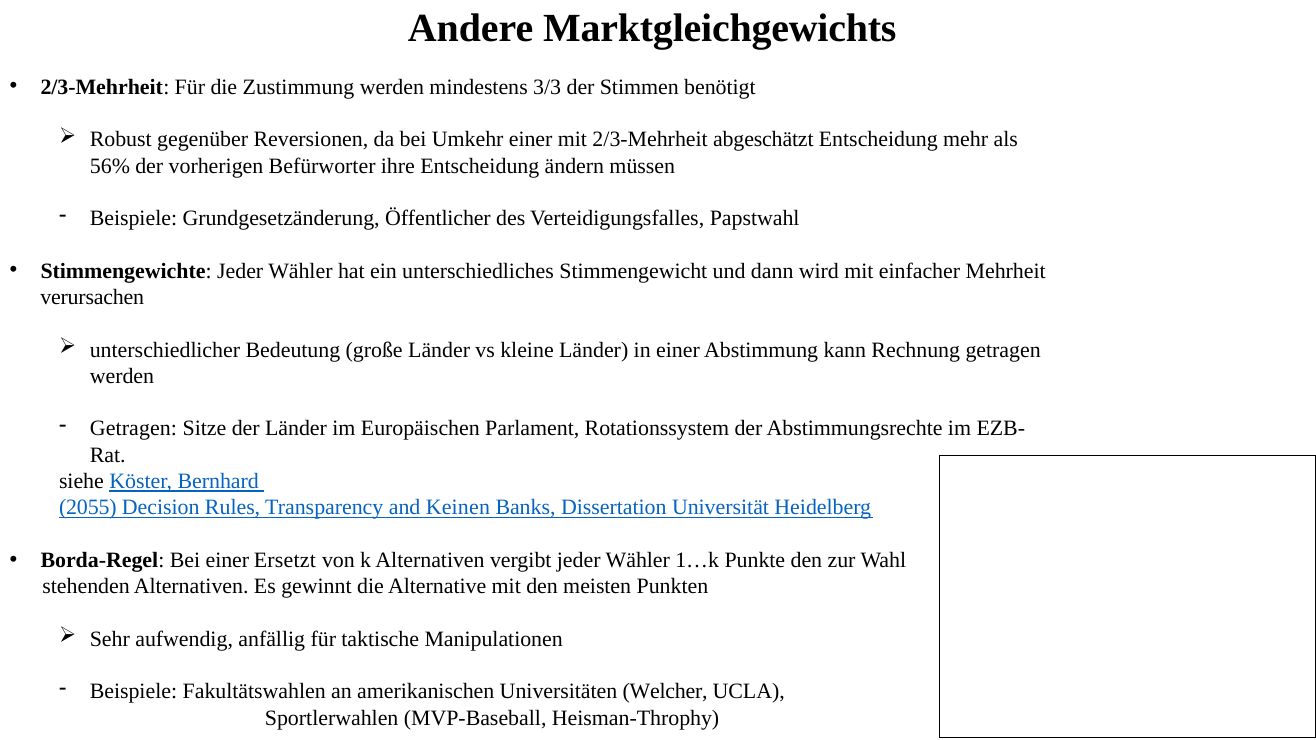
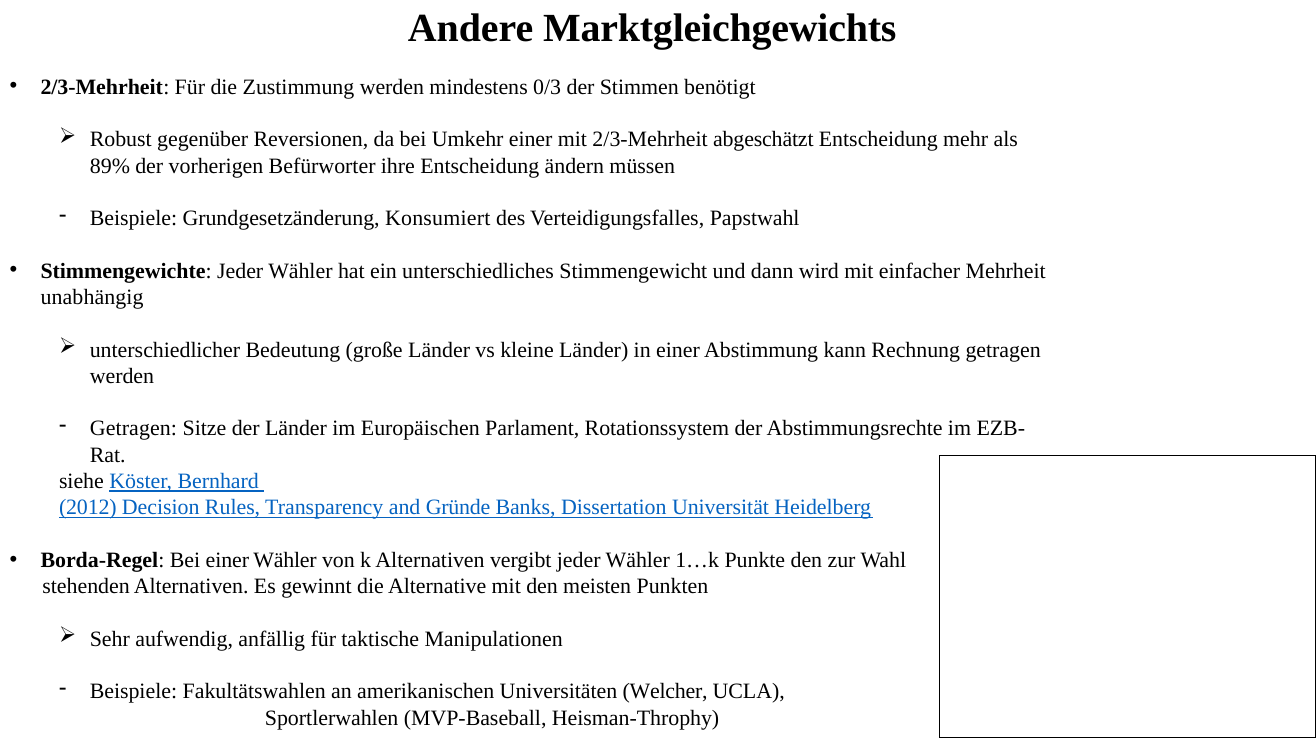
3/3: 3/3 -> 0/3
56%: 56% -> 89%
Öffentlicher: Öffentlicher -> Konsumiert
verursachen: verursachen -> unabhängig
2055: 2055 -> 2012
Keinen: Keinen -> Gründe
einer Ersetzt: Ersetzt -> Wähler
